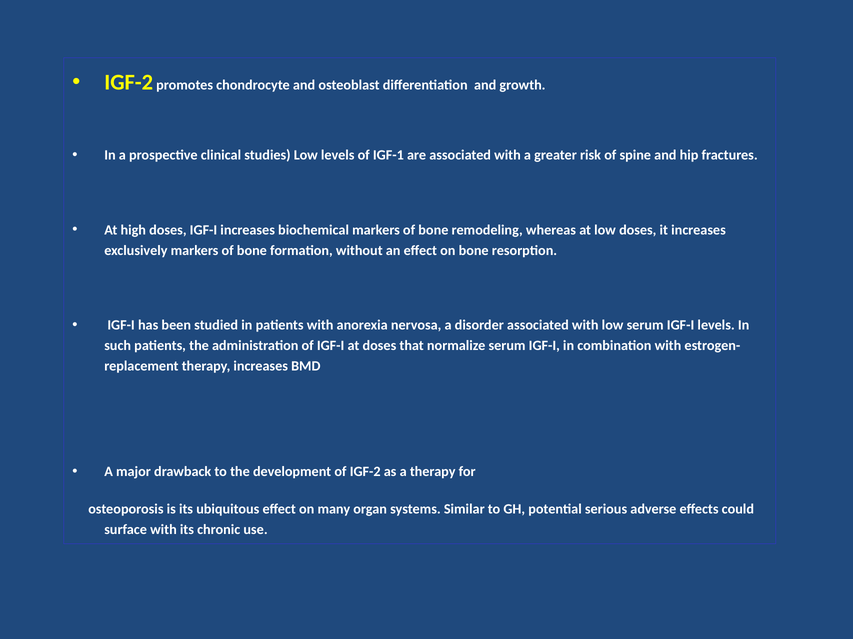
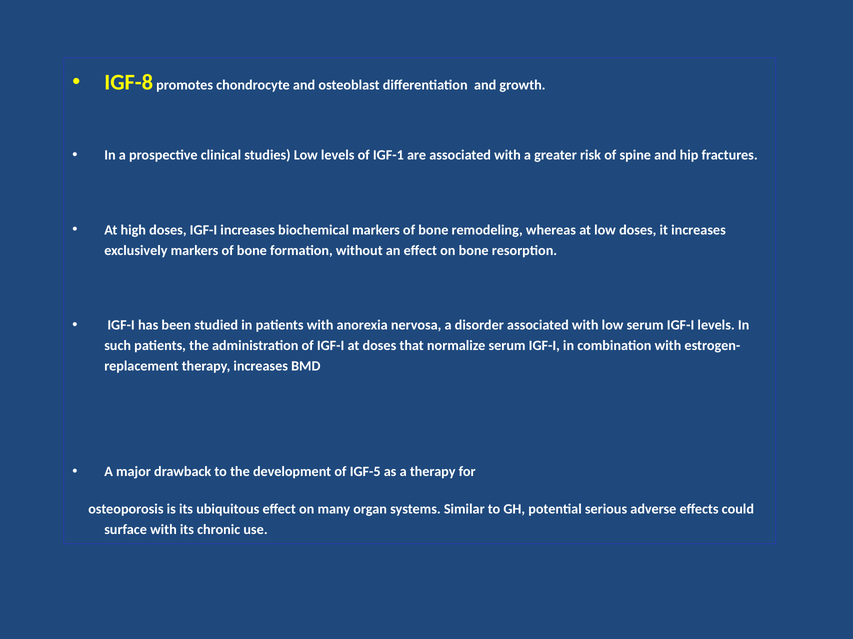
IGF-2 at (129, 83): IGF-2 -> IGF-8
of IGF-2: IGF-2 -> IGF-5
